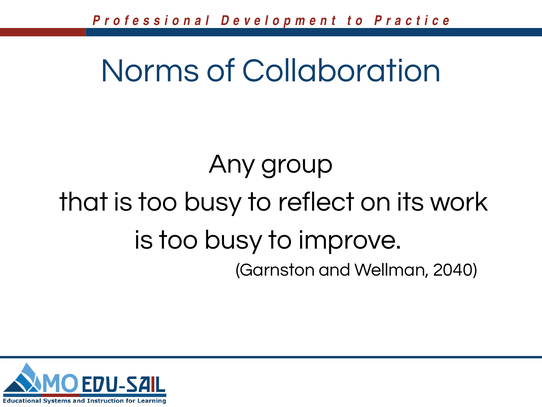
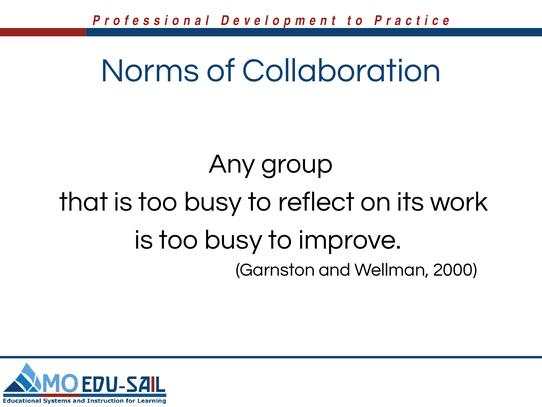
2040: 2040 -> 2000
